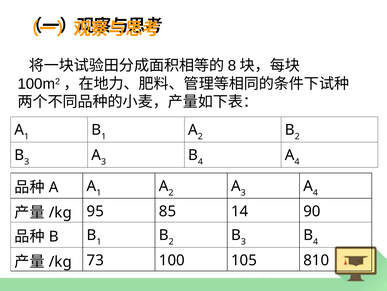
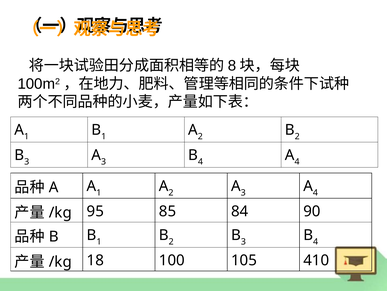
14: 14 -> 84
73: 73 -> 18
810: 810 -> 410
